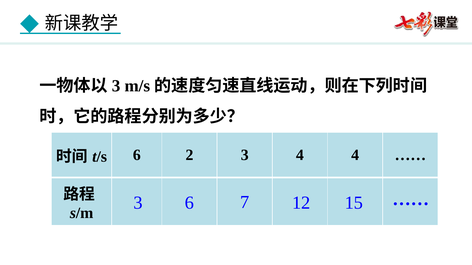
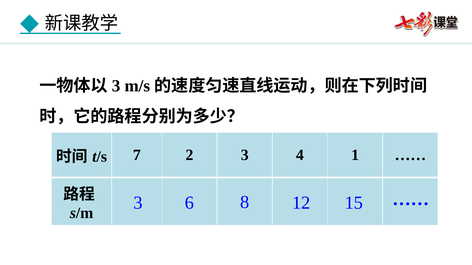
6 at (137, 155): 6 -> 7
4 4: 4 -> 1
7: 7 -> 8
